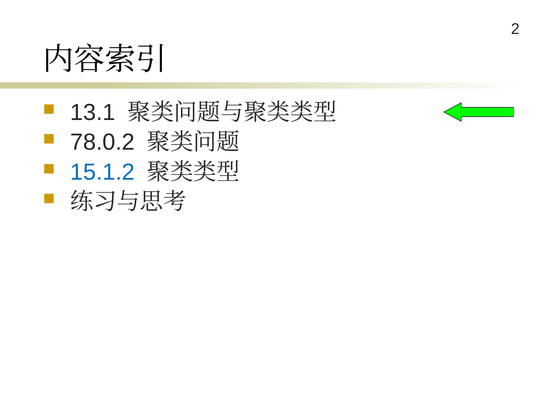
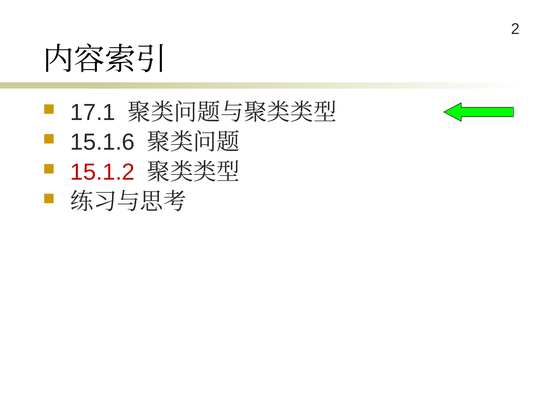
13.1: 13.1 -> 17.1
78.0.2: 78.0.2 -> 15.1.6
15.1.2 colour: blue -> red
